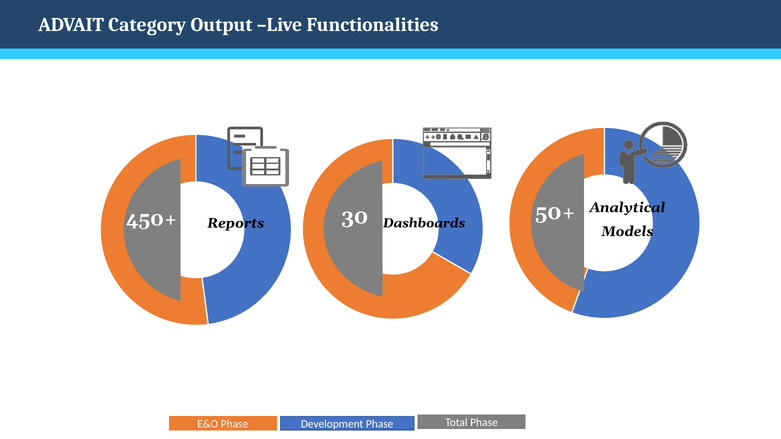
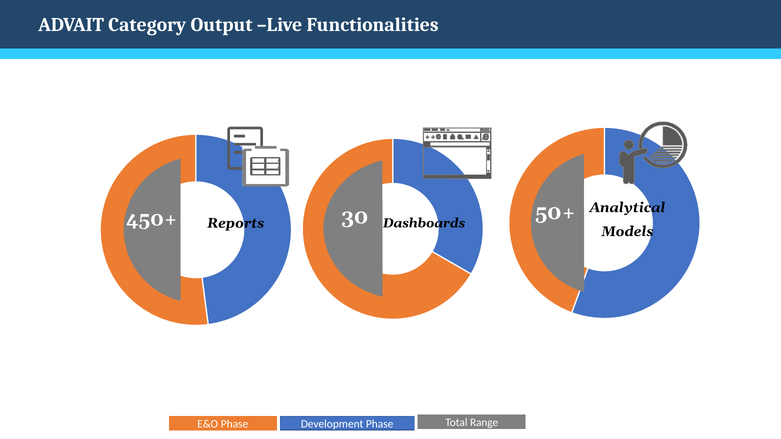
Total Phase: Phase -> Range
